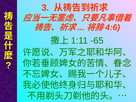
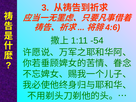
-65: -65 -> -54
